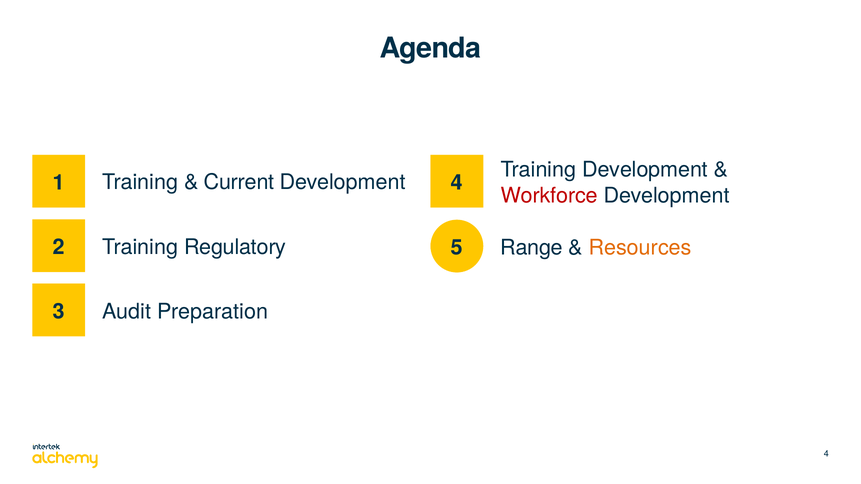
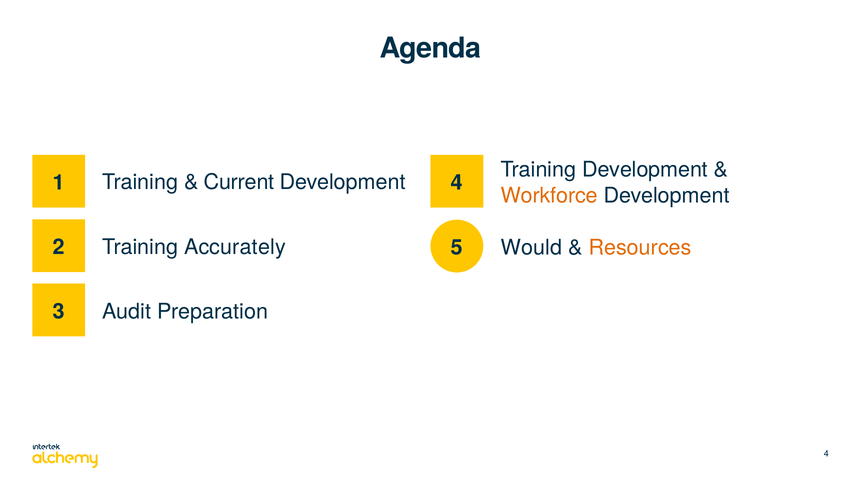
Workforce colour: red -> orange
Regulatory: Regulatory -> Accurately
Range: Range -> Would
